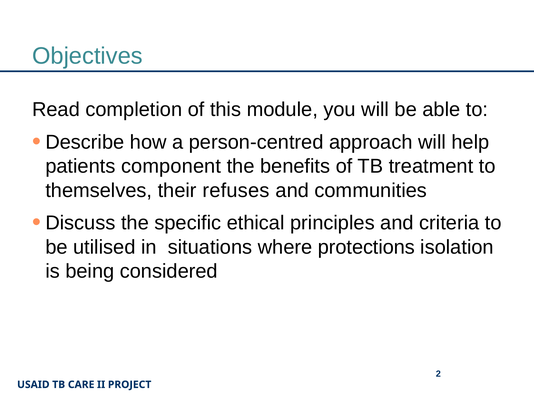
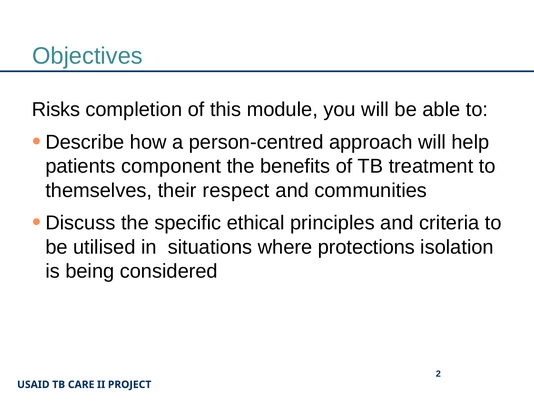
Read: Read -> Risks
refuses: refuses -> respect
